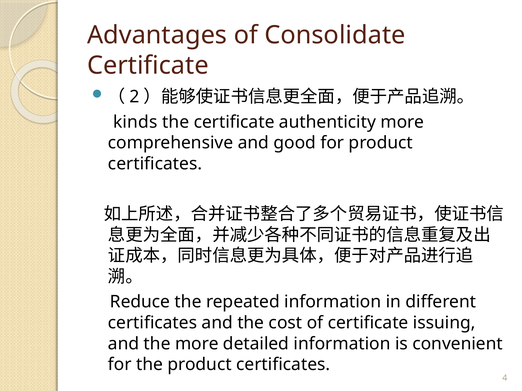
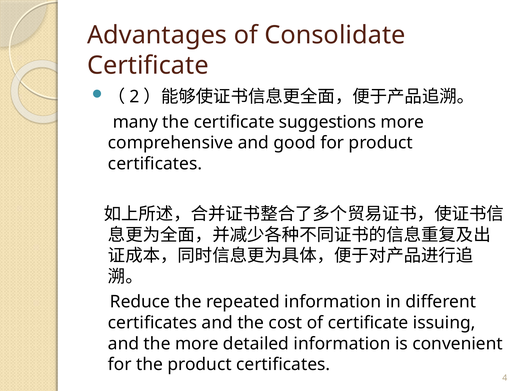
kinds: kinds -> many
authenticity: authenticity -> suggestions
